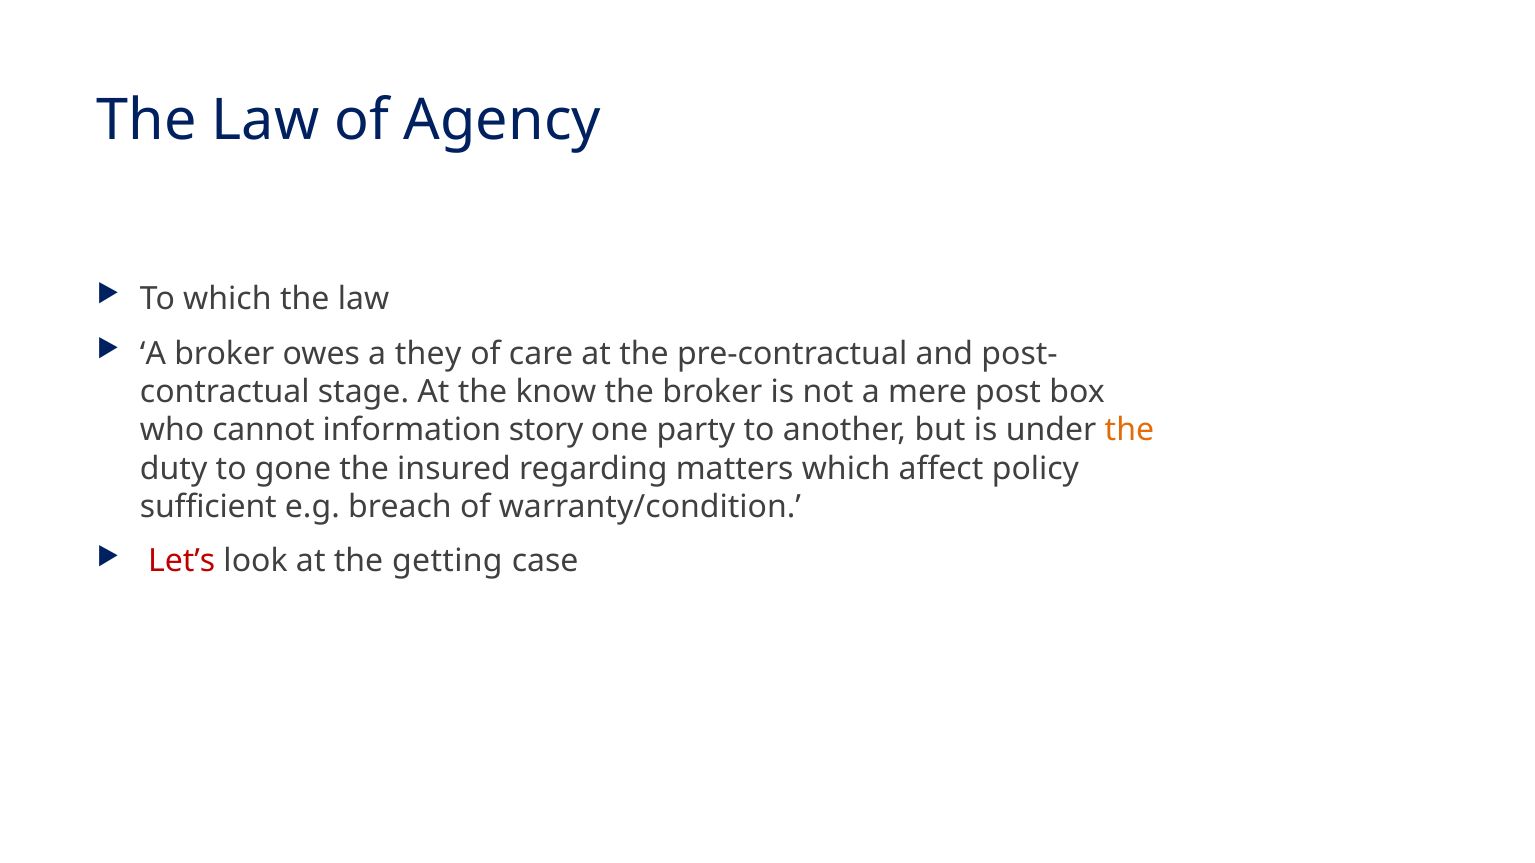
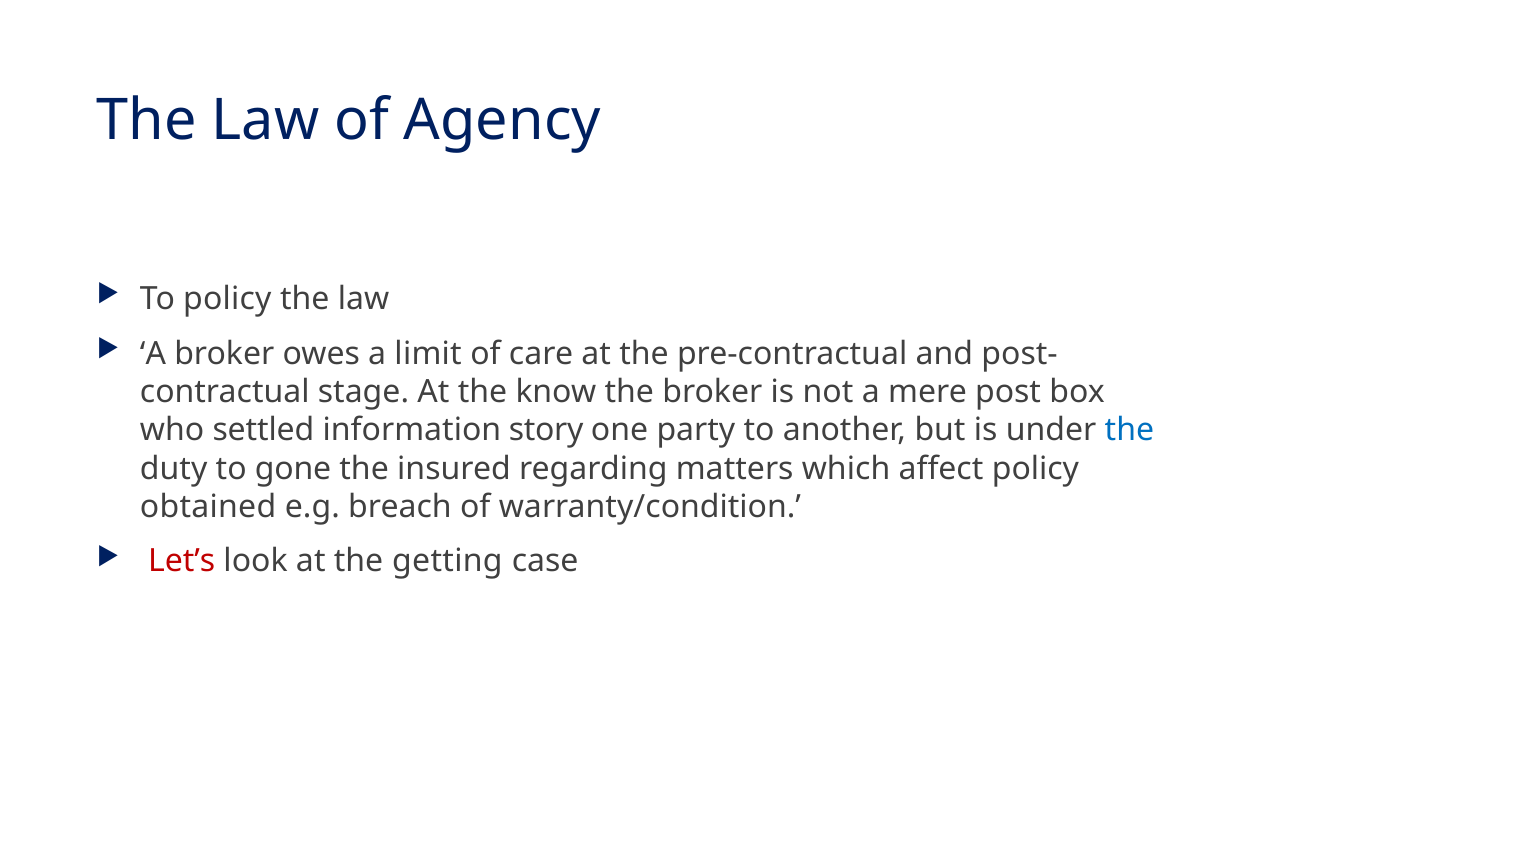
To which: which -> policy
they: they -> limit
cannot: cannot -> settled
the at (1129, 430) colour: orange -> blue
sufficient: sufficient -> obtained
